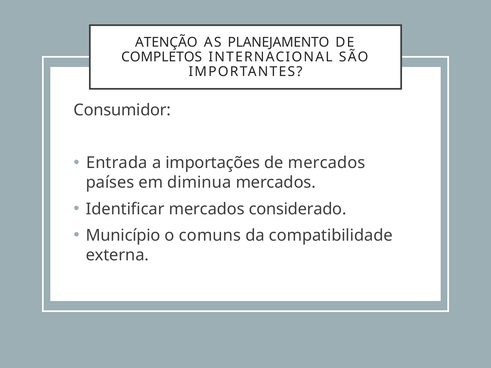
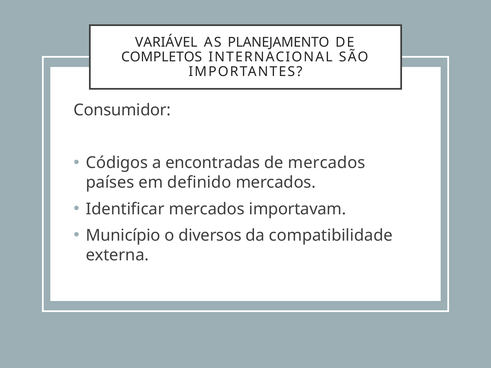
ATENÇÃO: ATENÇÃO -> VARIÁVEL
Entrada: Entrada -> Códigos
importações: importações -> encontradas
diminua: diminua -> definido
considerado: considerado -> importavam
comuns: comuns -> diversos
